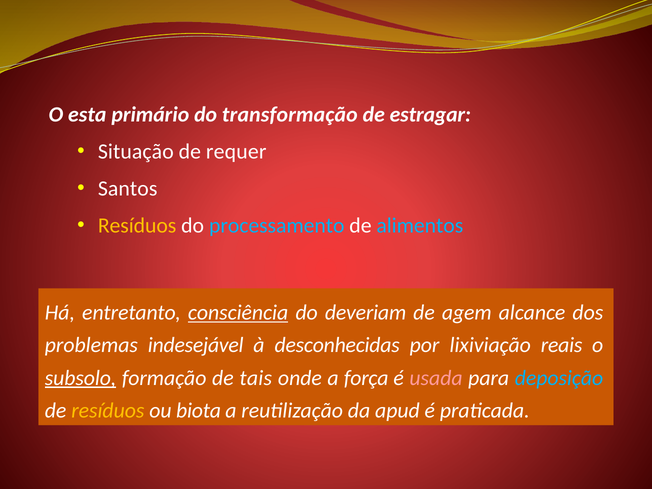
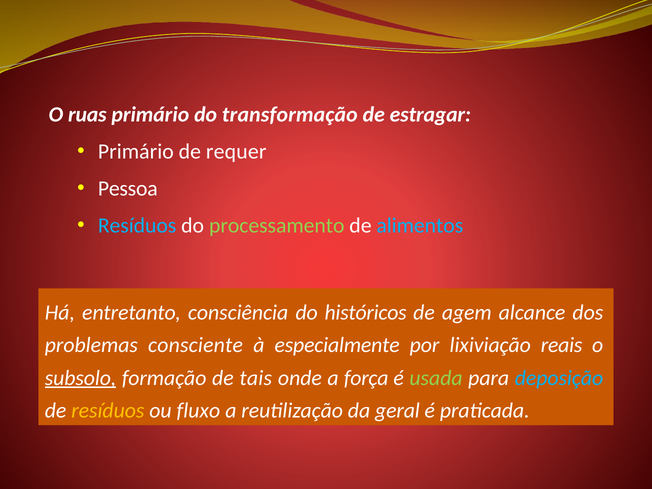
esta: esta -> ruas
Situação at (136, 152): Situação -> Primário
Santos: Santos -> Pessoa
Resíduos at (137, 226) colour: yellow -> light blue
processamento colour: light blue -> light green
consciência underline: present -> none
deveriam: deveriam -> históricos
indesejável: indesejável -> consciente
desconhecidas: desconhecidas -> especialmente
usada colour: pink -> light green
biota: biota -> fluxo
apud: apud -> geral
